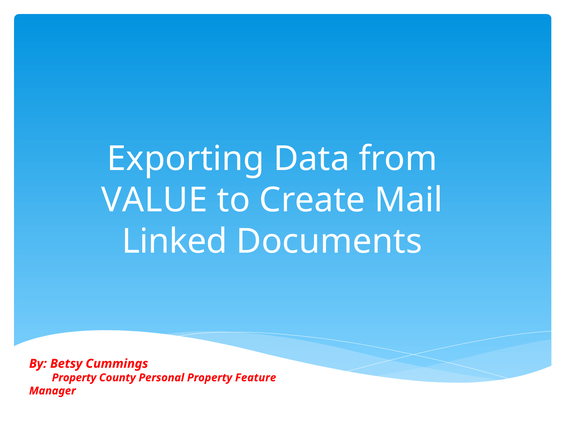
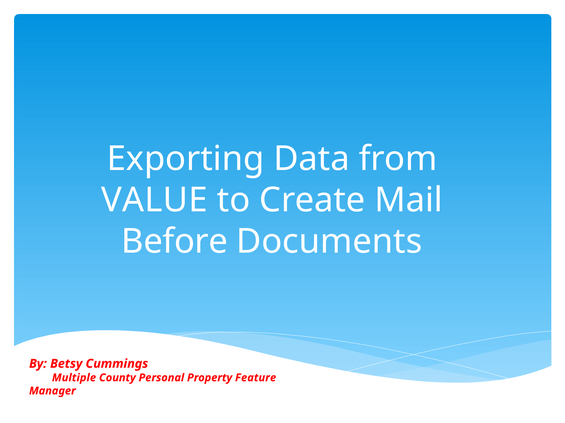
Linked: Linked -> Before
Property at (74, 378): Property -> Multiple
